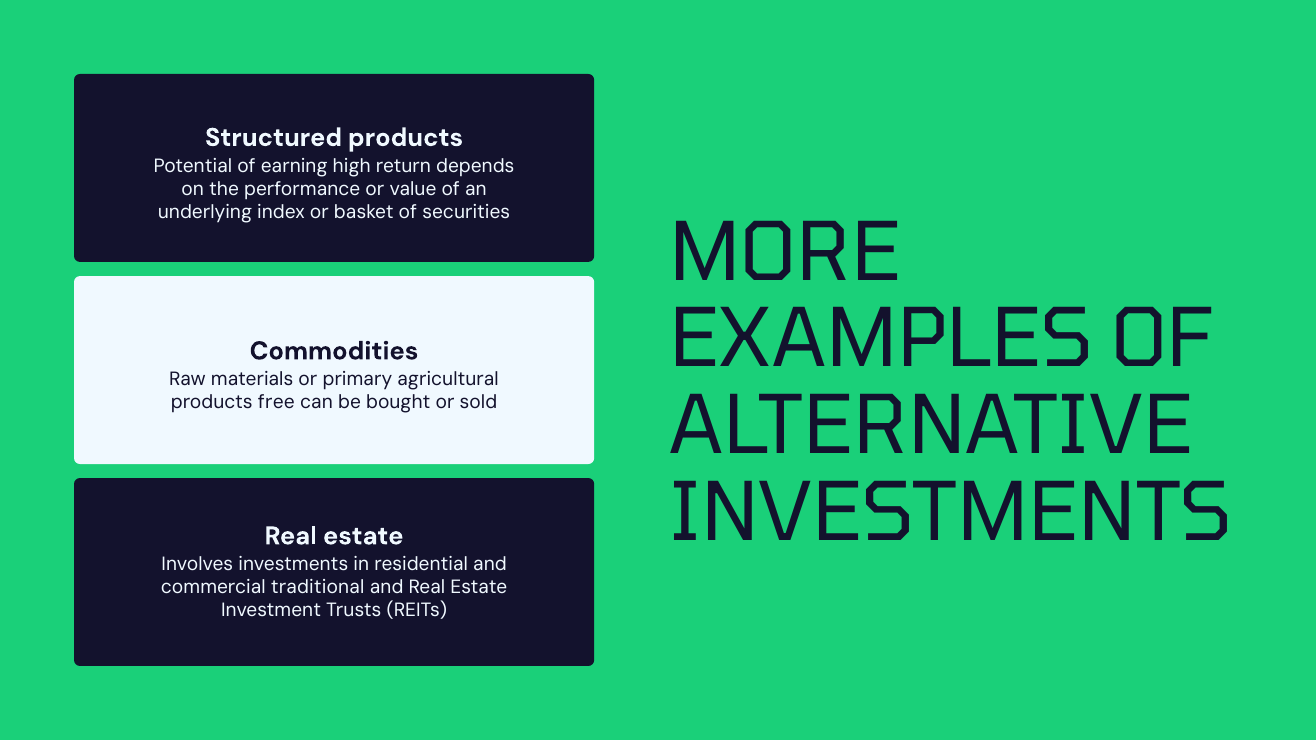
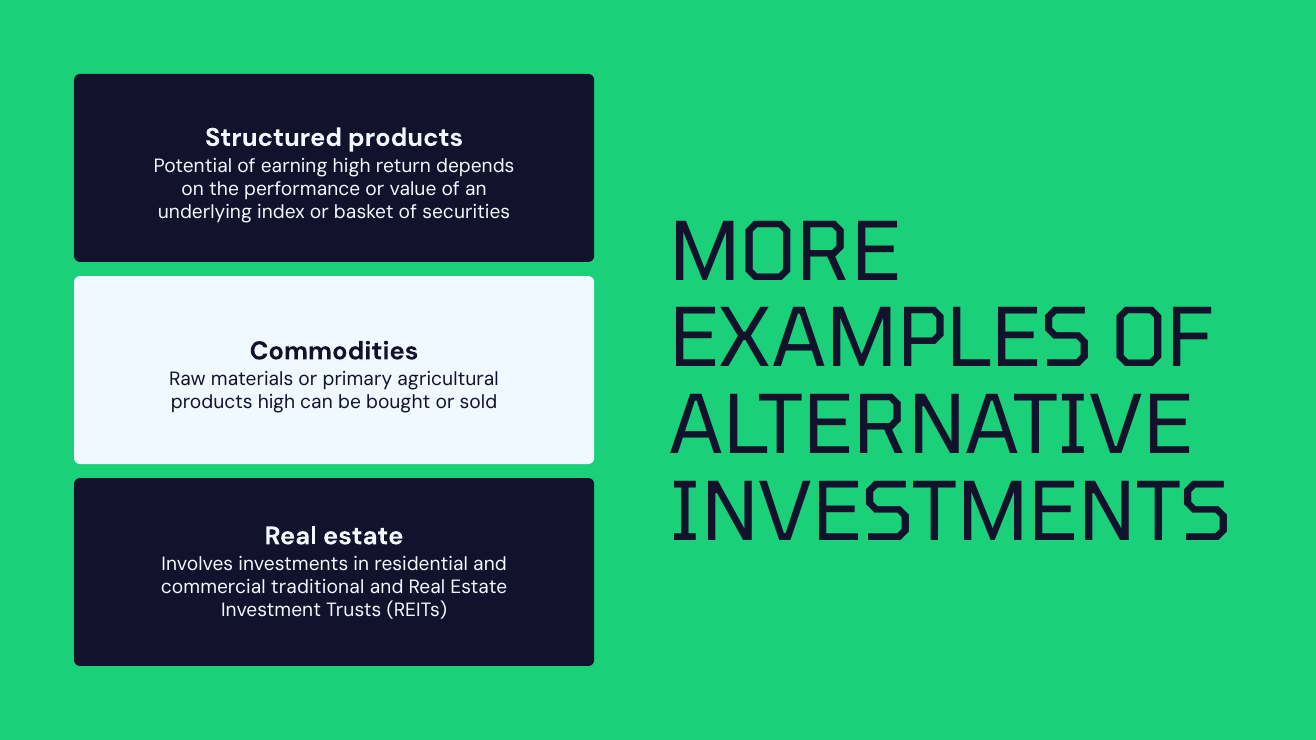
products free: free -> high
